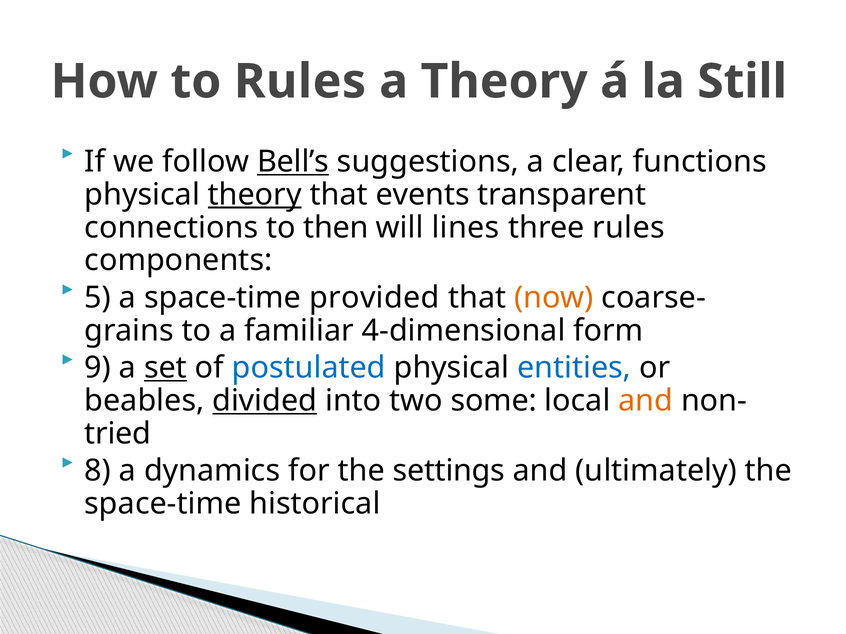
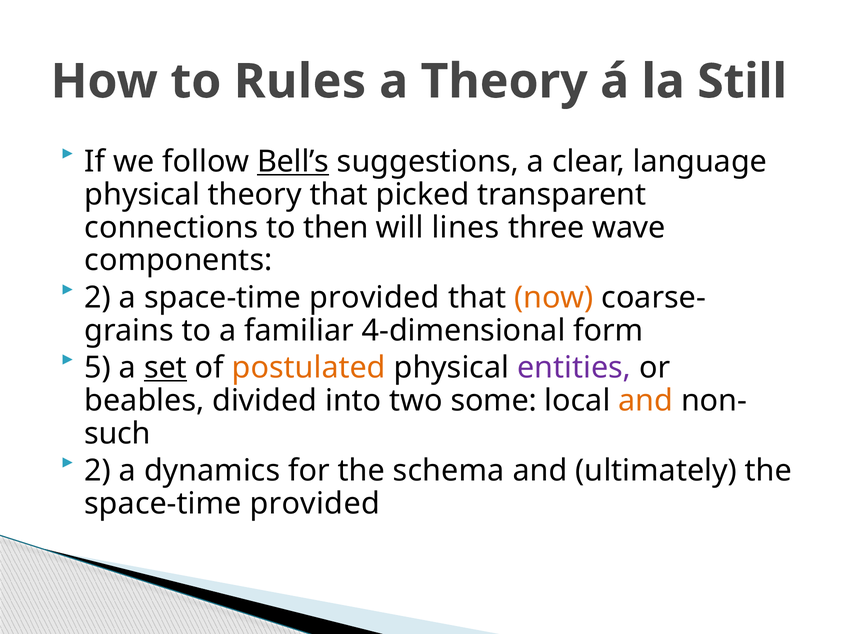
functions: functions -> language
theory at (255, 195) underline: present -> none
events: events -> picked
three rules: rules -> wave
5 at (98, 298): 5 -> 2
9: 9 -> 5
postulated colour: blue -> orange
entities colour: blue -> purple
divided underline: present -> none
tried: tried -> such
8 at (98, 471): 8 -> 2
settings: settings -> schema
historical at (315, 504): historical -> provided
